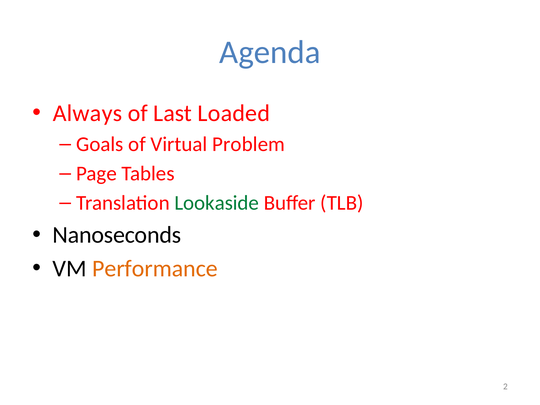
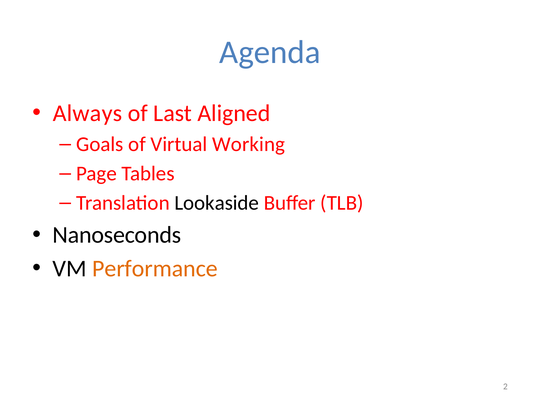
Loaded: Loaded -> Aligned
Problem: Problem -> Working
Lookaside colour: green -> black
